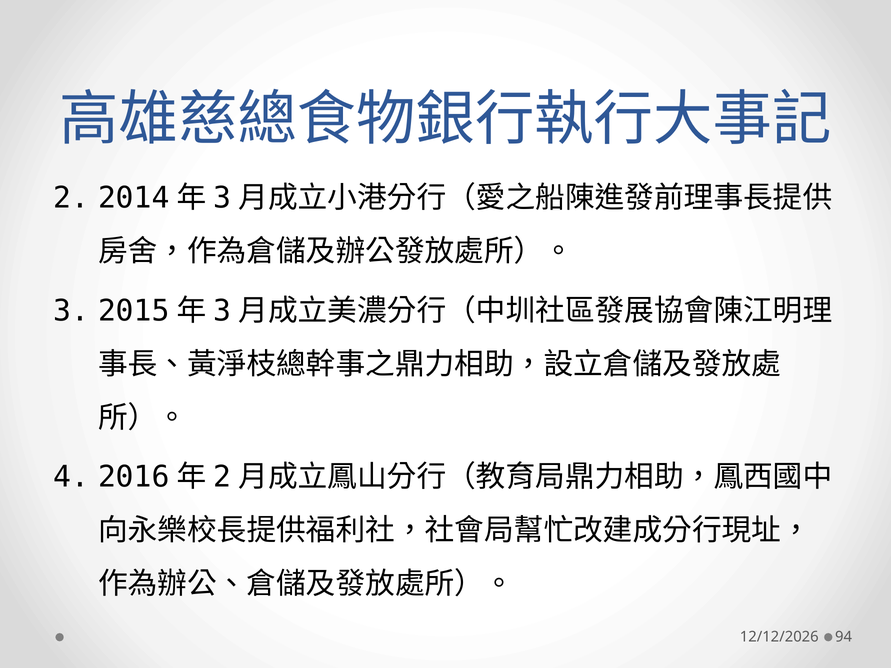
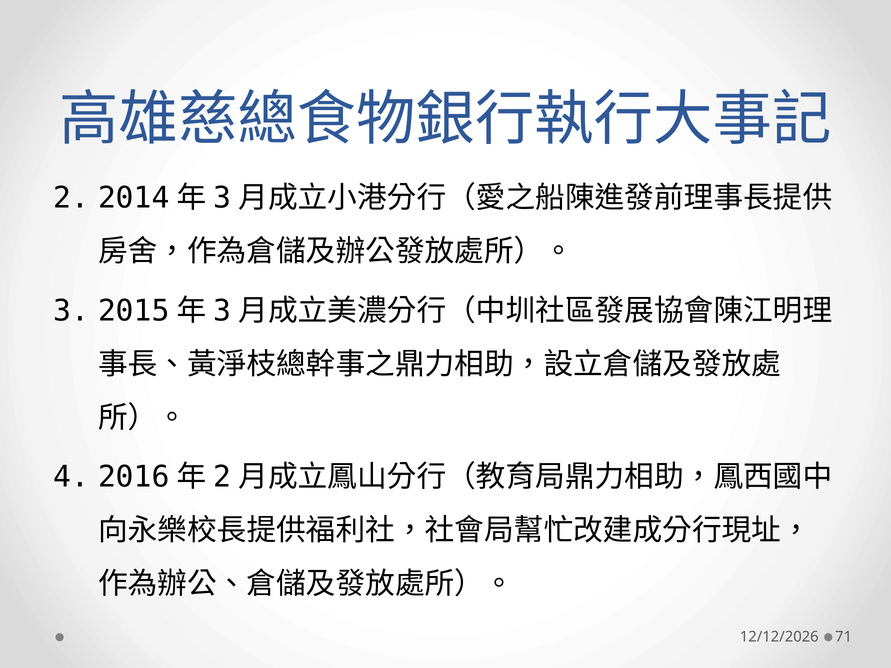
94: 94 -> 71
